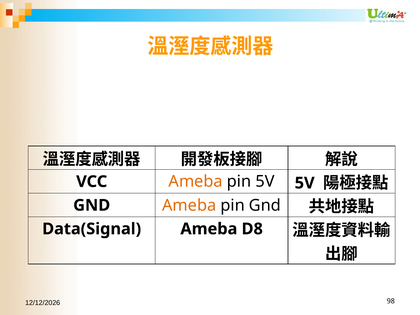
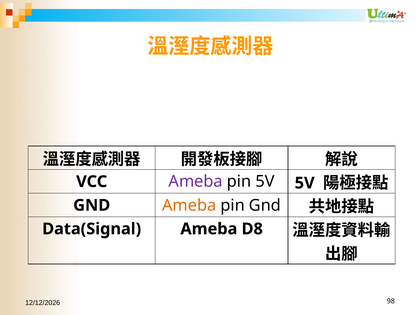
Ameba at (196, 182) colour: orange -> purple
